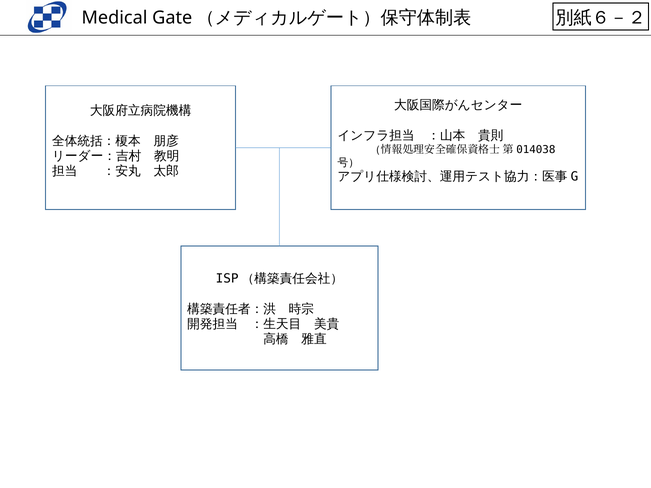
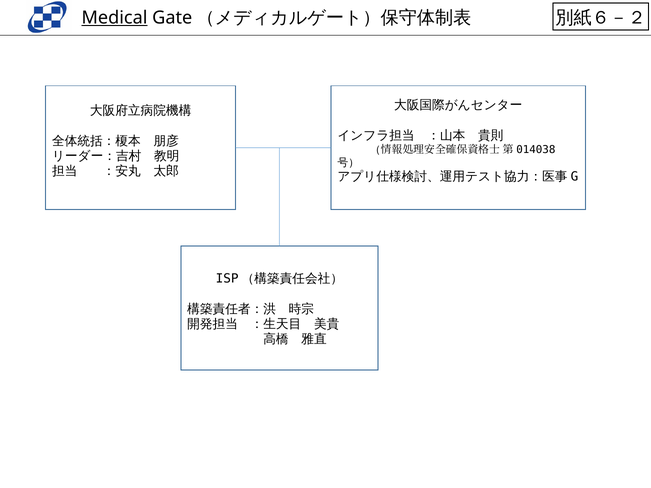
Medical underline: none -> present
